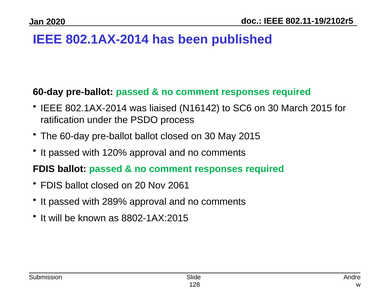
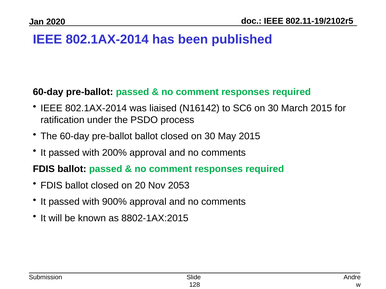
120%: 120% -> 200%
2061: 2061 -> 2053
289%: 289% -> 900%
